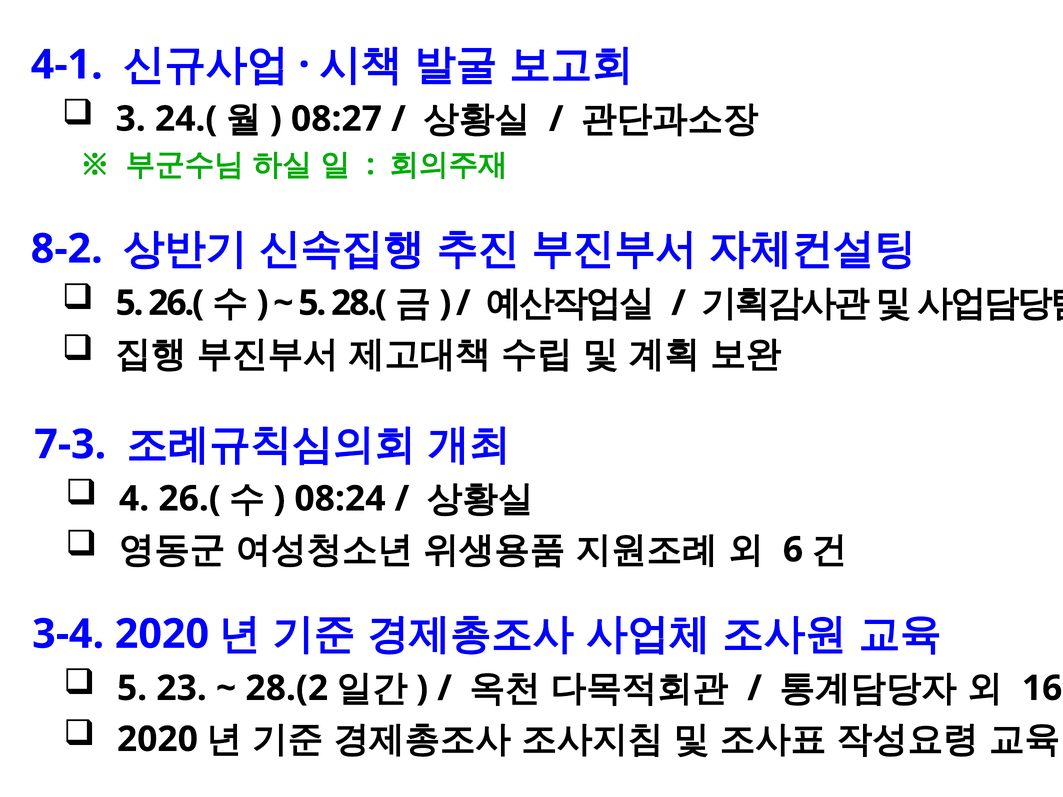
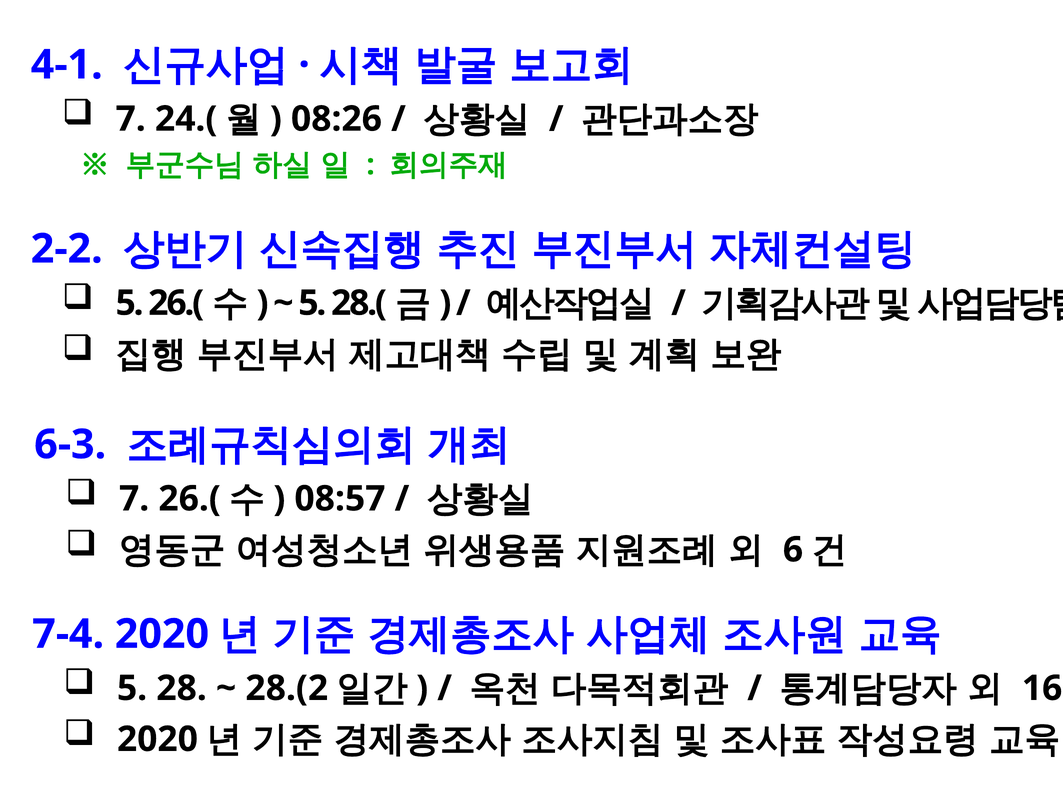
3 at (131, 119): 3 -> 7
08:27: 08:27 -> 08:26
8-2: 8-2 -> 2-2
7-3: 7-3 -> 6-3
4 at (134, 499): 4 -> 7
08:24: 08:24 -> 08:57
3-4: 3-4 -> 7-4
23: 23 -> 28
